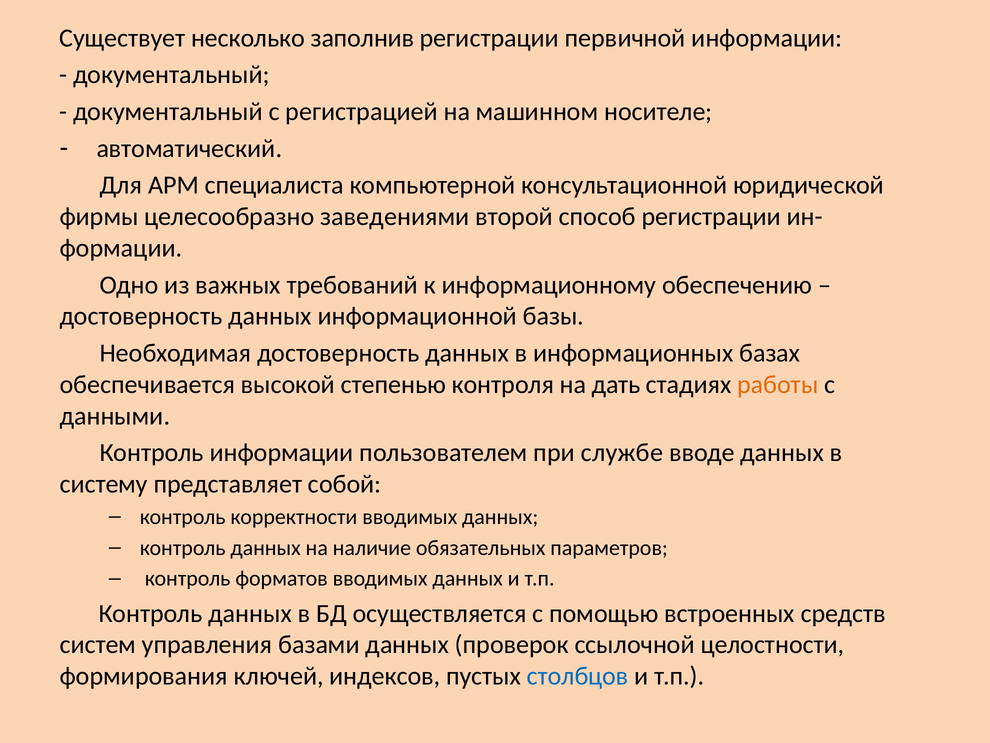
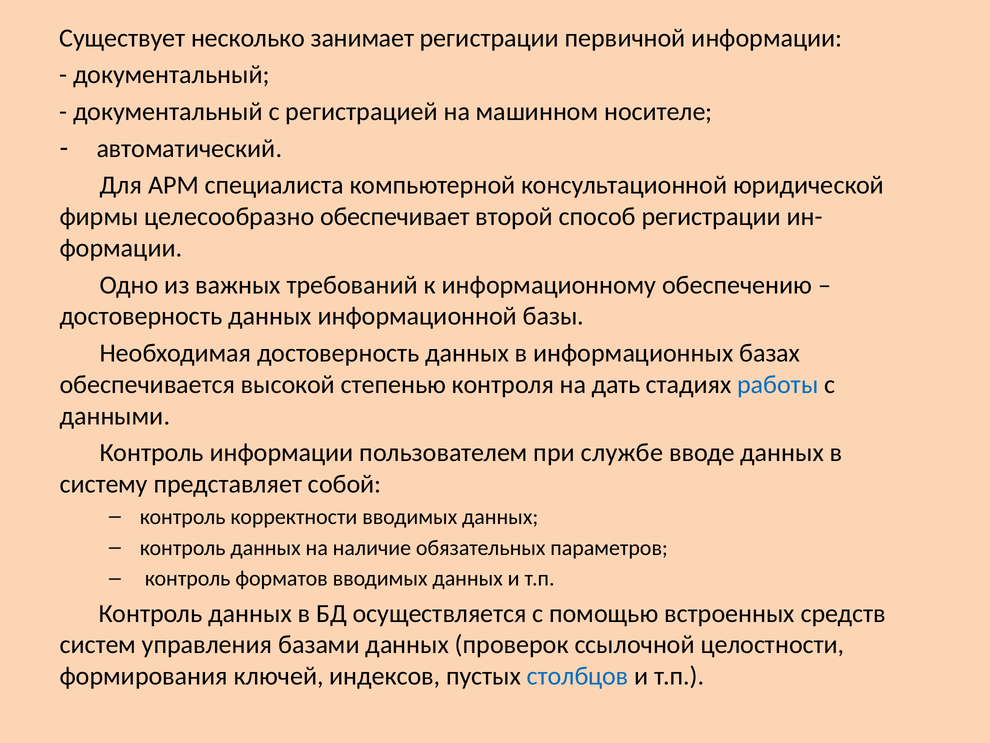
заполнив: заполнив -> занимает
заведениями: заведениями -> обеспечивает
работы colour: orange -> blue
